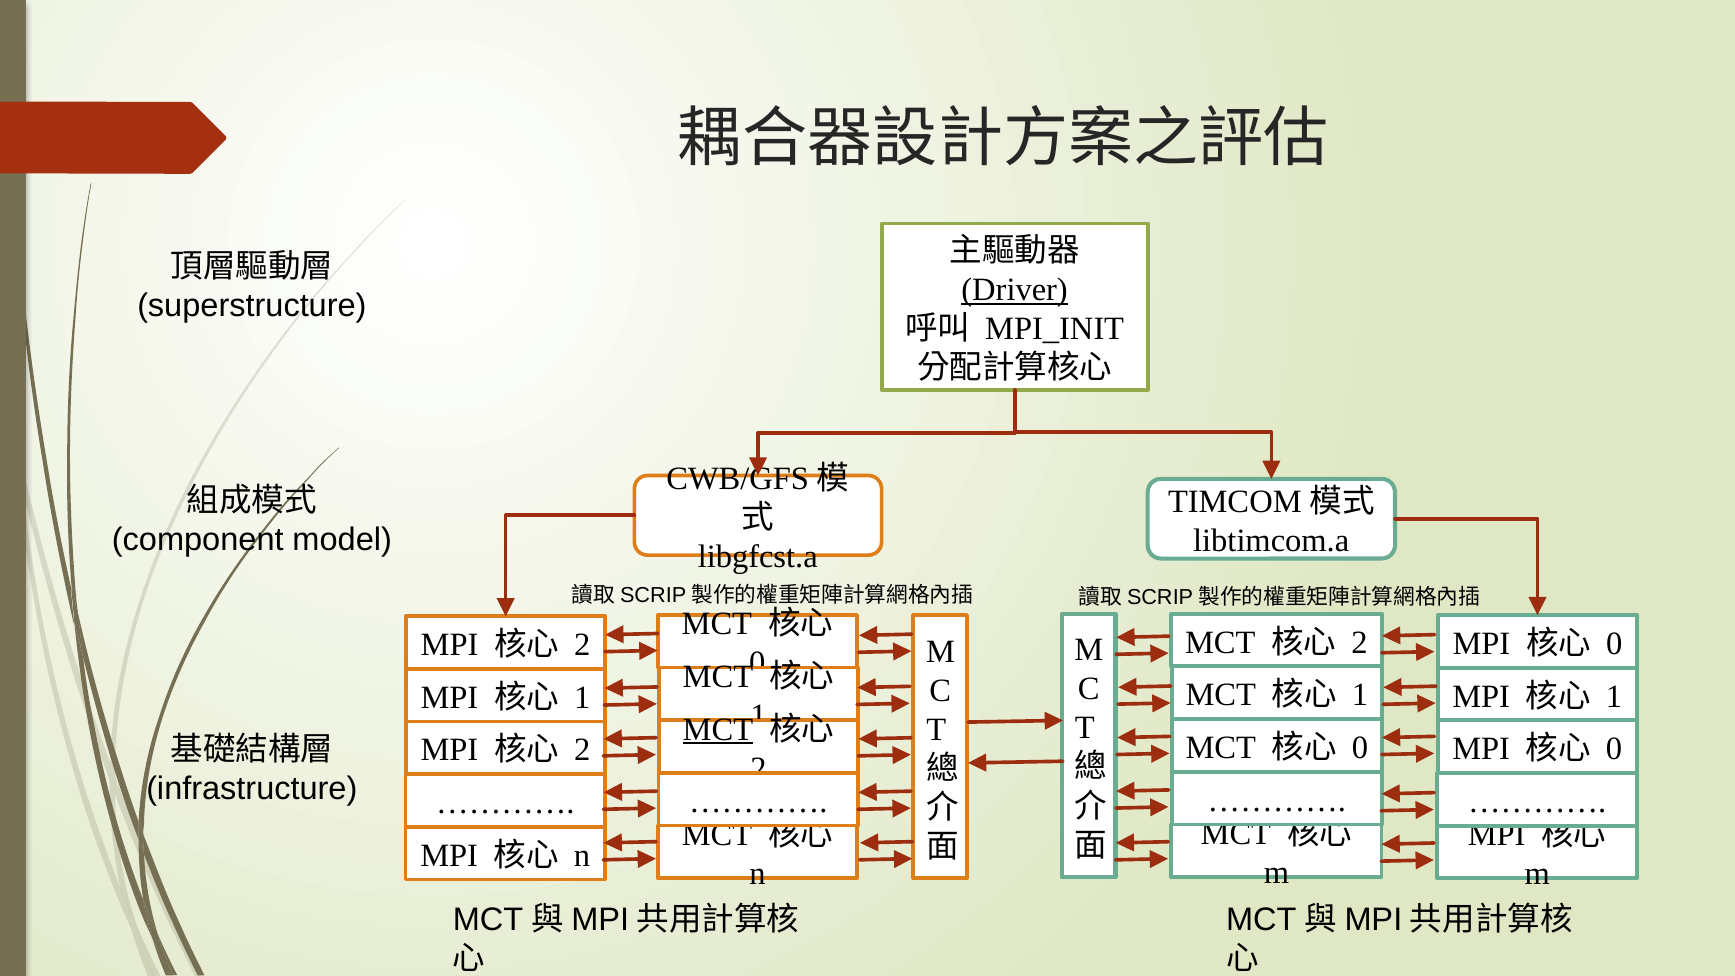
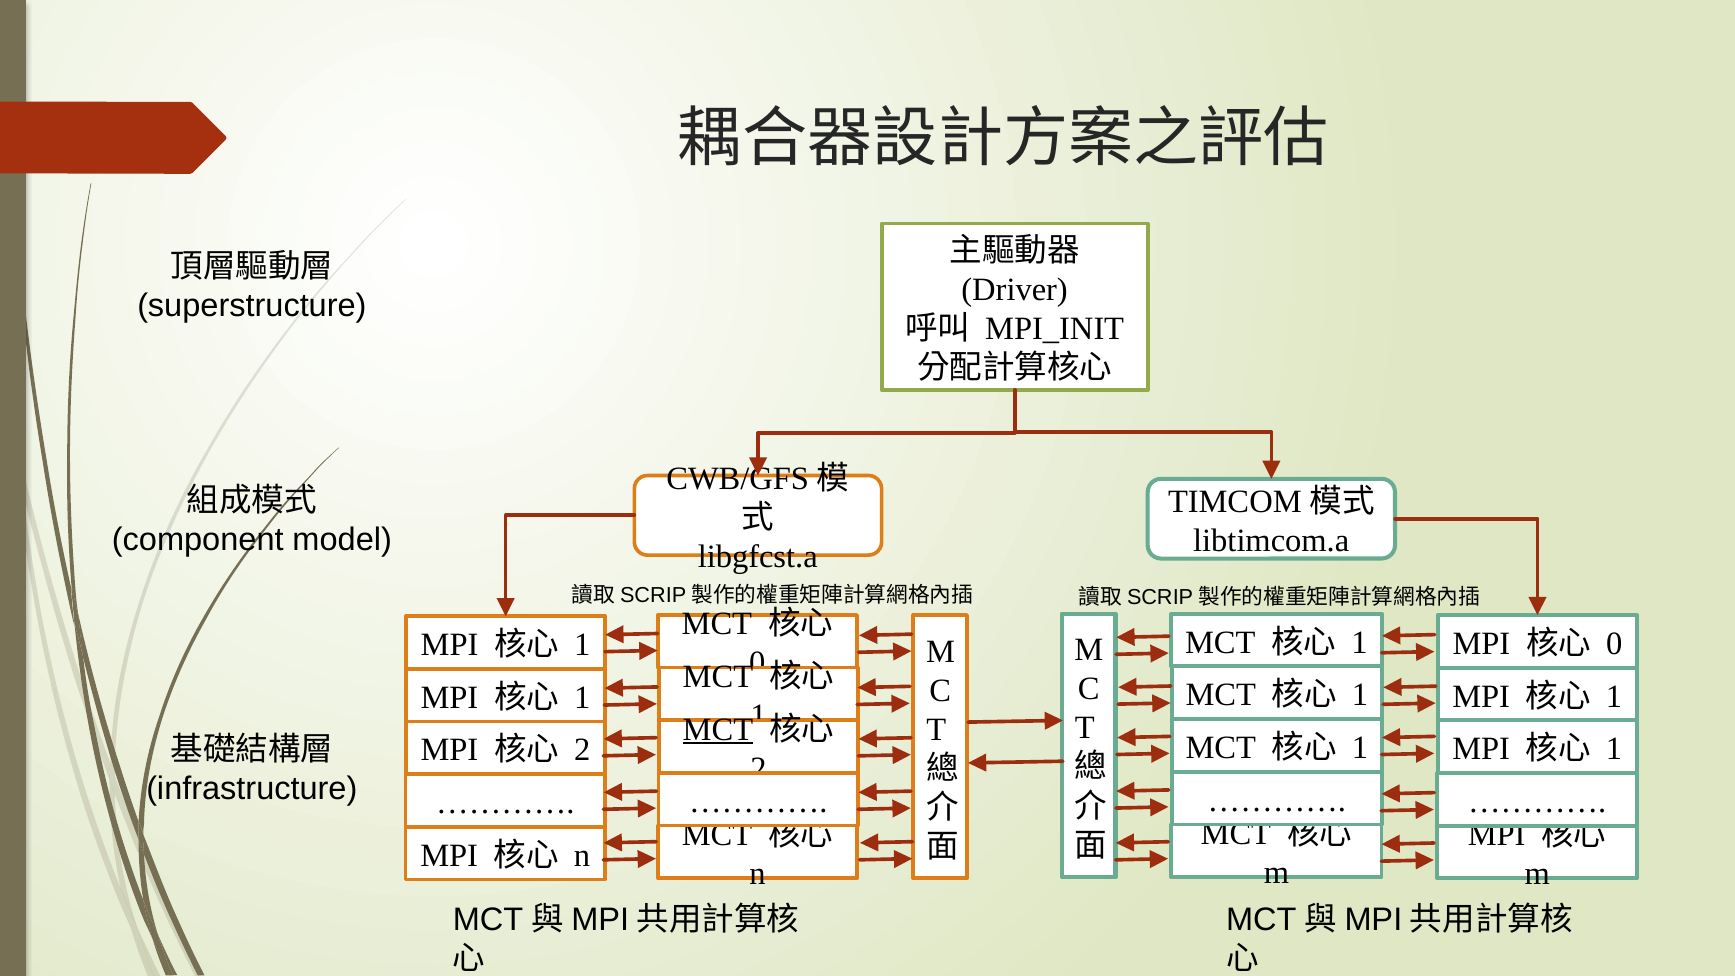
Driver underline: present -> none
2 at (1360, 642): 2 -> 1
2 at (582, 645): 2 -> 1
0 at (1360, 748): 0 -> 1
0 at (1614, 749): 0 -> 1
